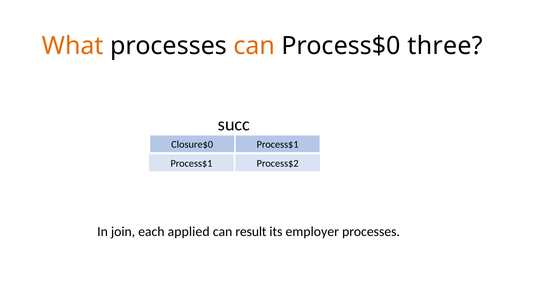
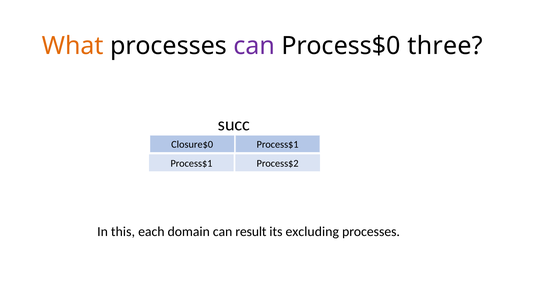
can at (254, 46) colour: orange -> purple
join: join -> this
applied: applied -> domain
employer: employer -> excluding
